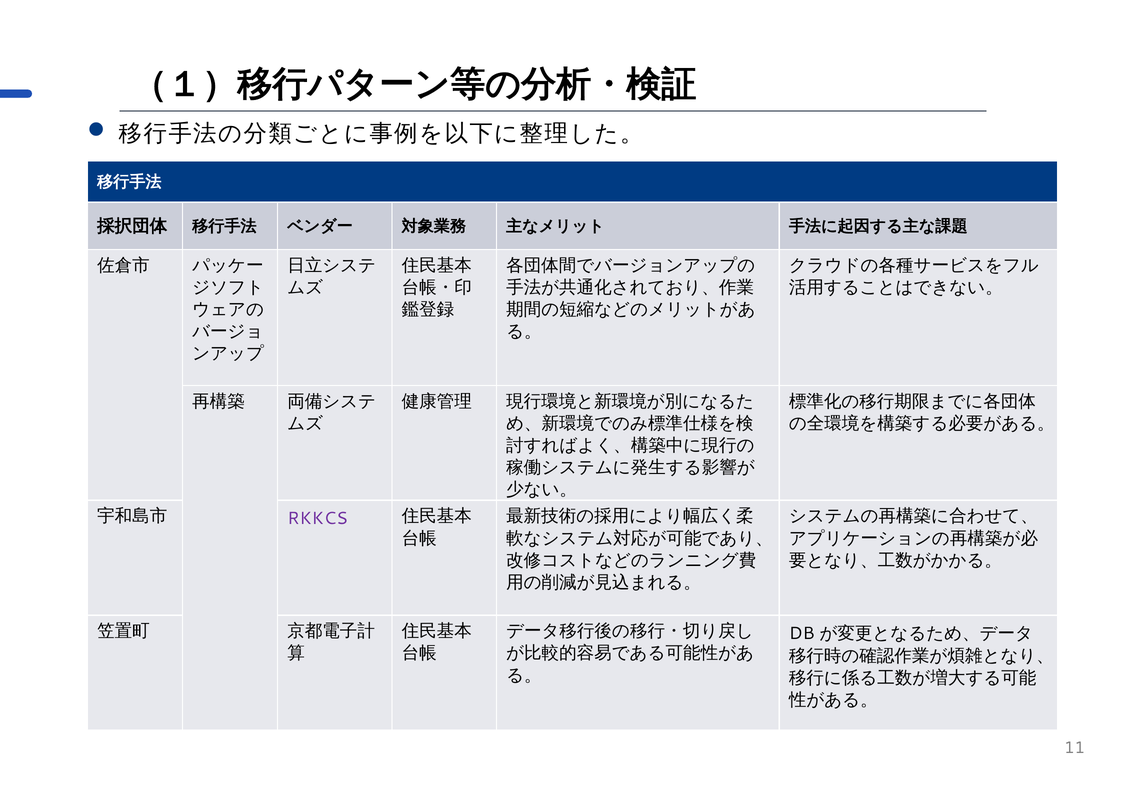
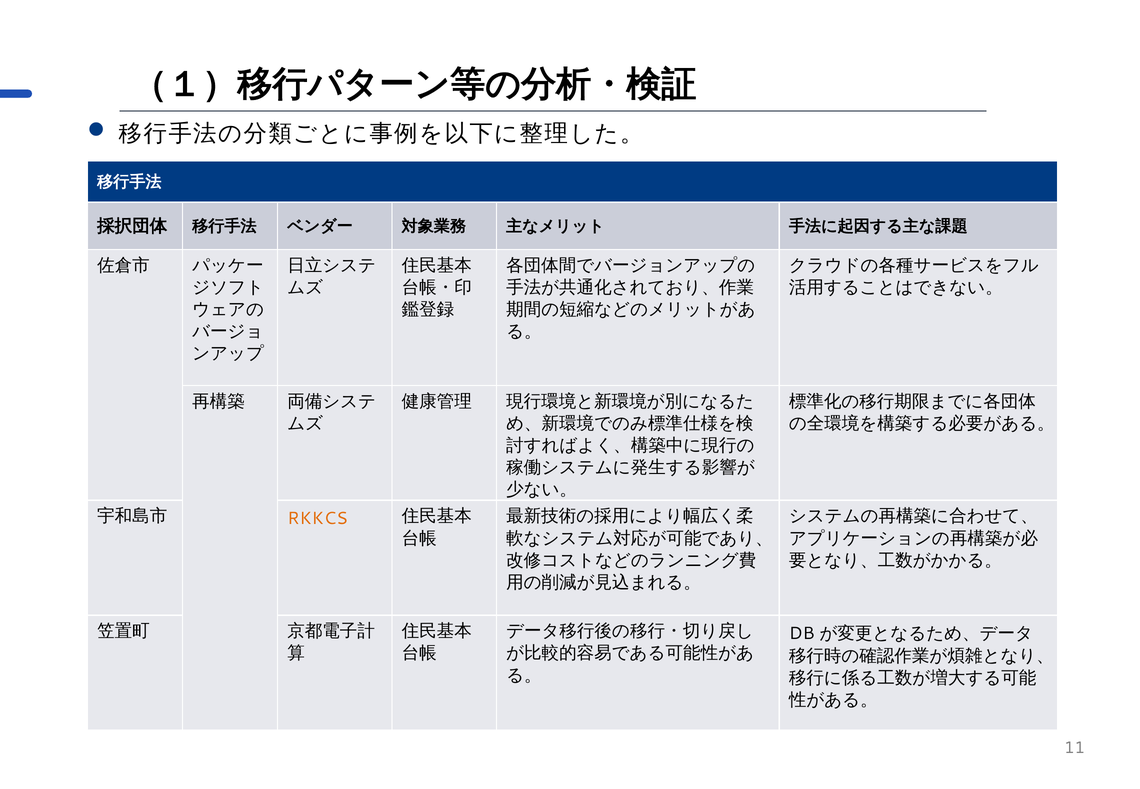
RKKCS colour: purple -> orange
